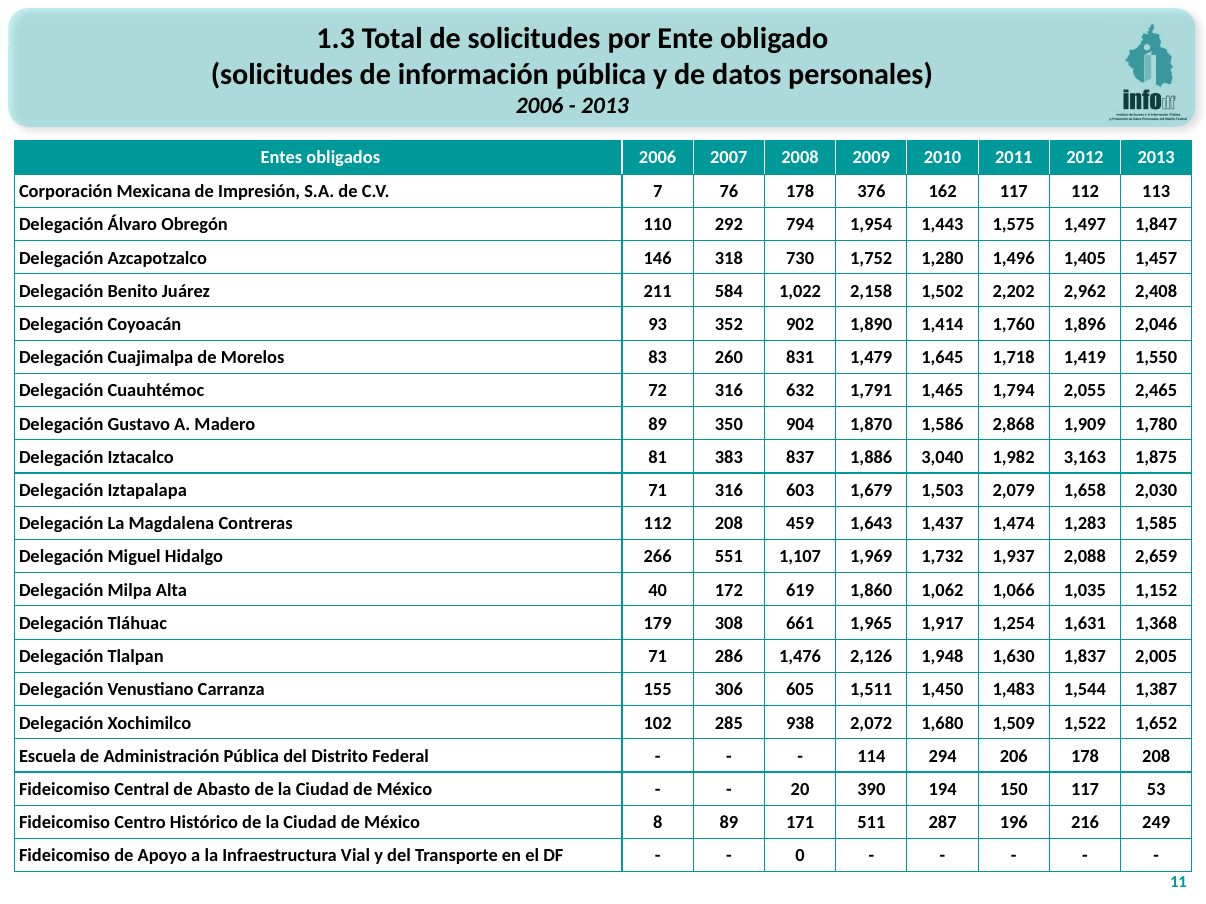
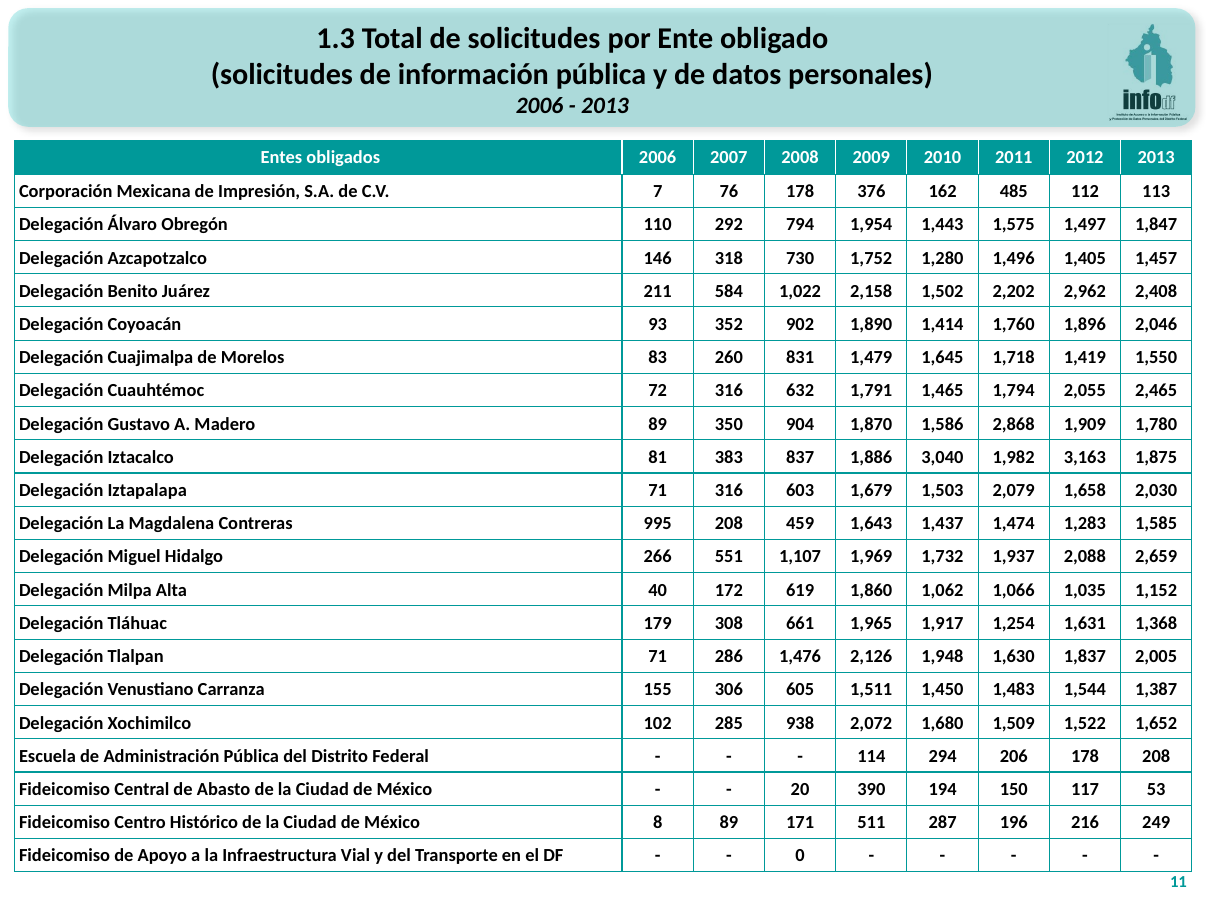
162 117: 117 -> 485
Contreras 112: 112 -> 995
